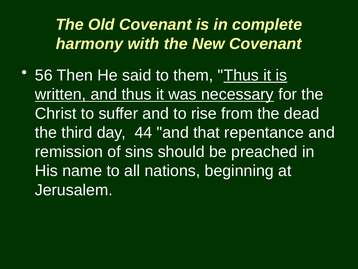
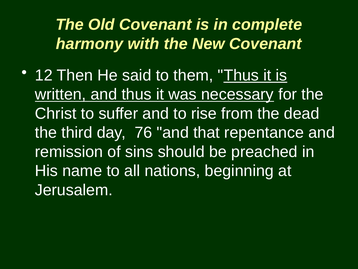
56: 56 -> 12
44: 44 -> 76
